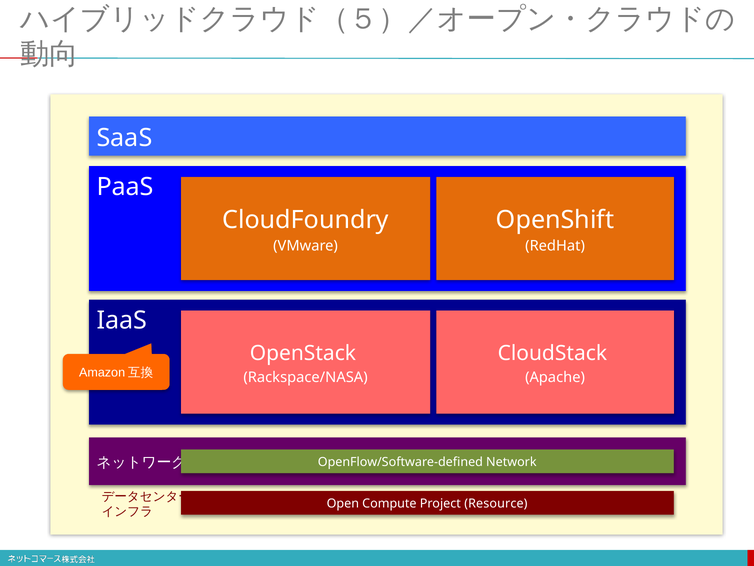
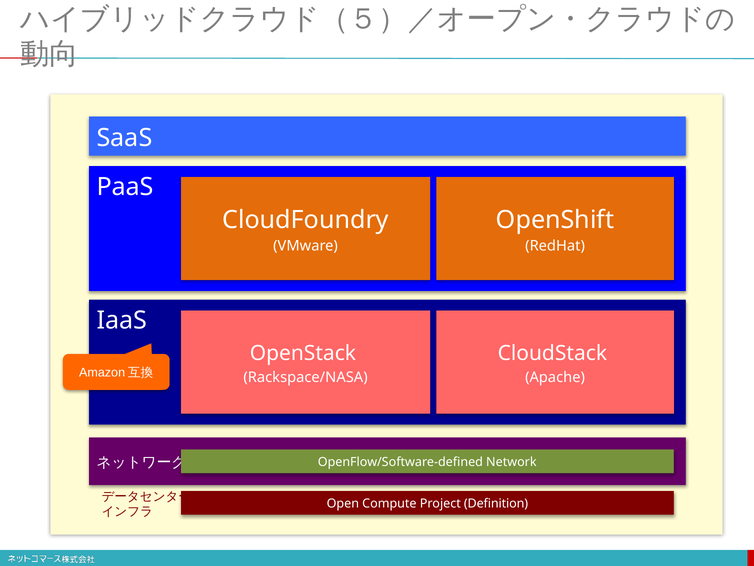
Resource: Resource -> Definition
